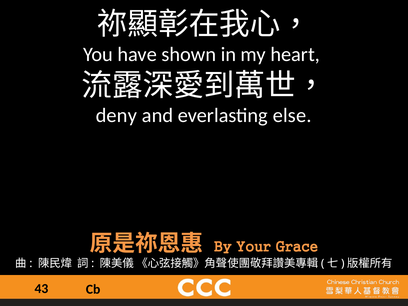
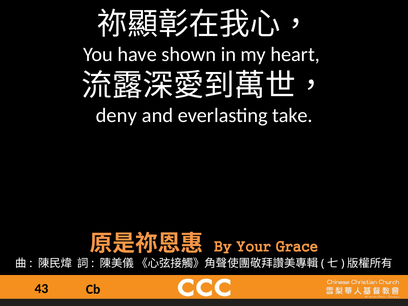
else: else -> take
